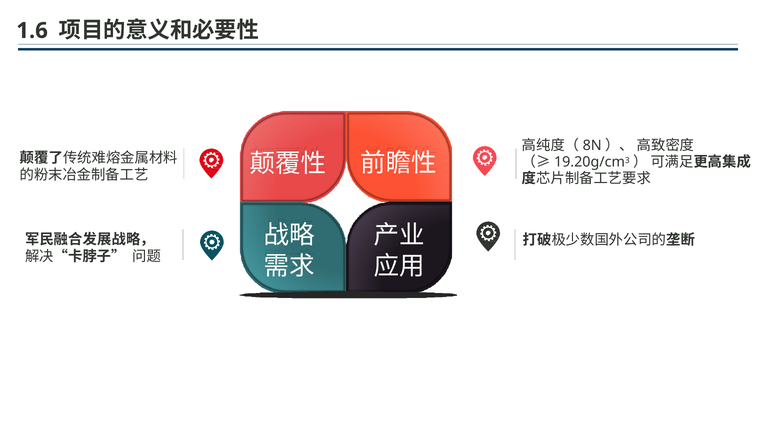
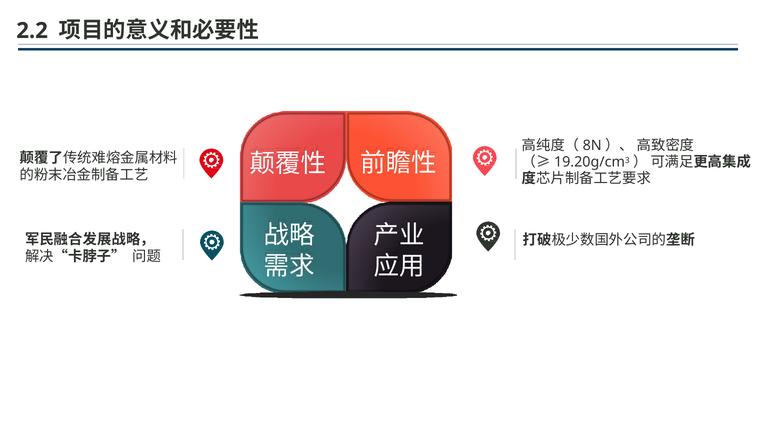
1.6: 1.6 -> 2.2
